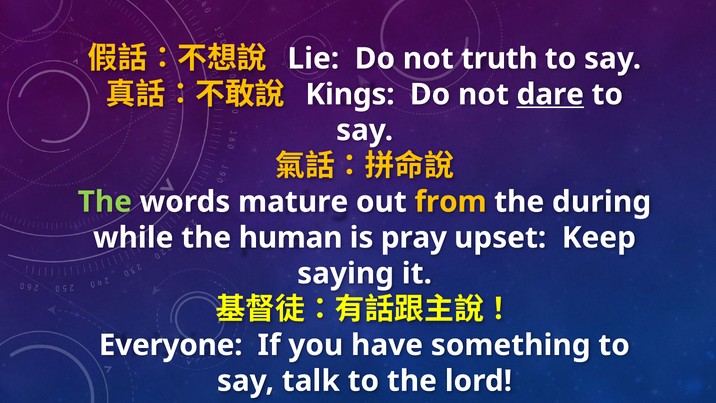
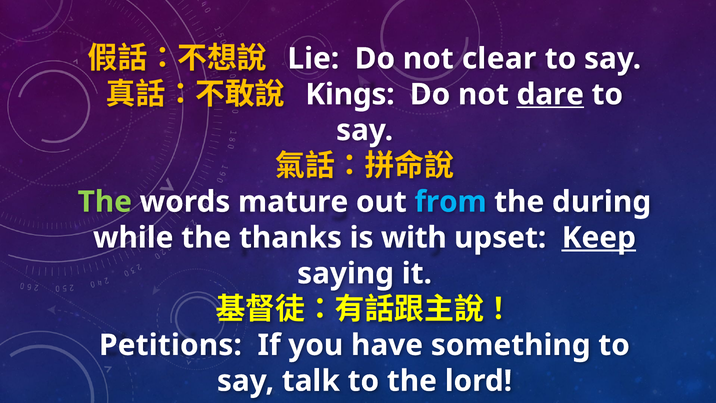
truth: truth -> clear
from colour: yellow -> light blue
human: human -> thanks
pray: pray -> with
Keep underline: none -> present
Everyone: Everyone -> Petitions
